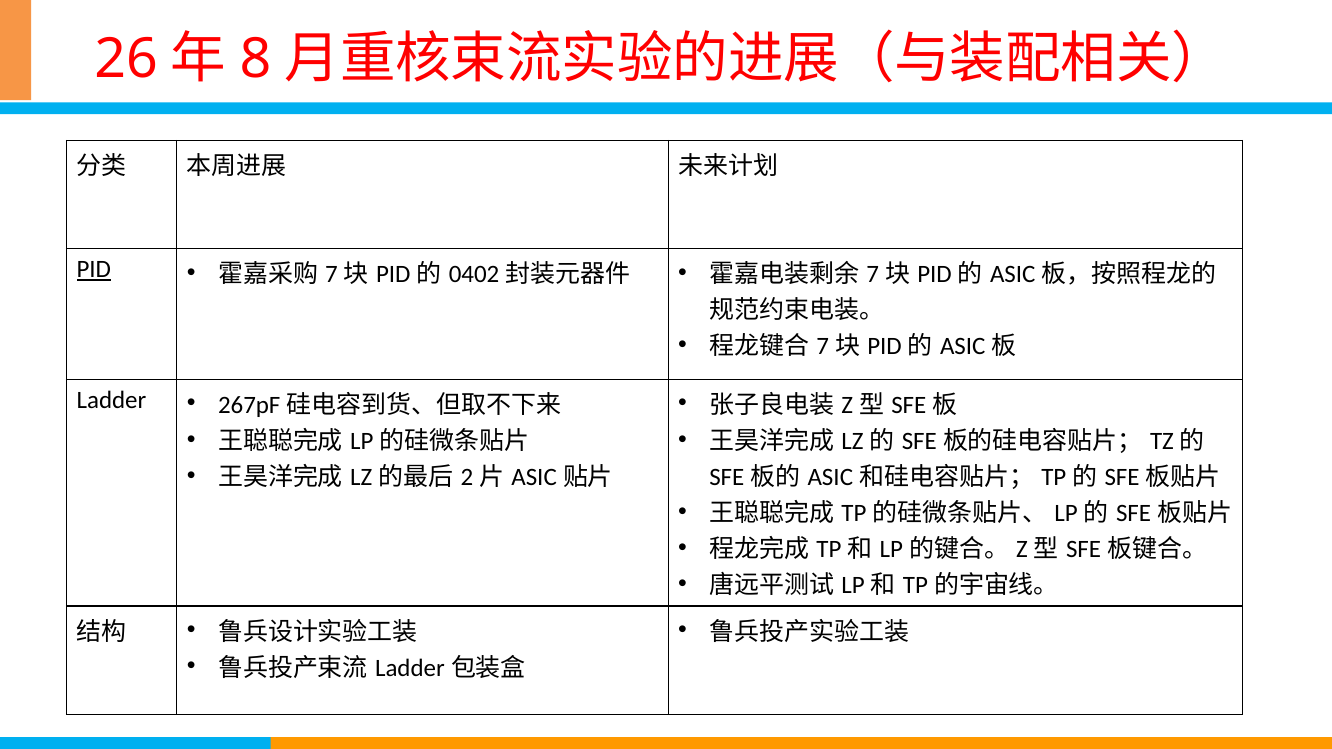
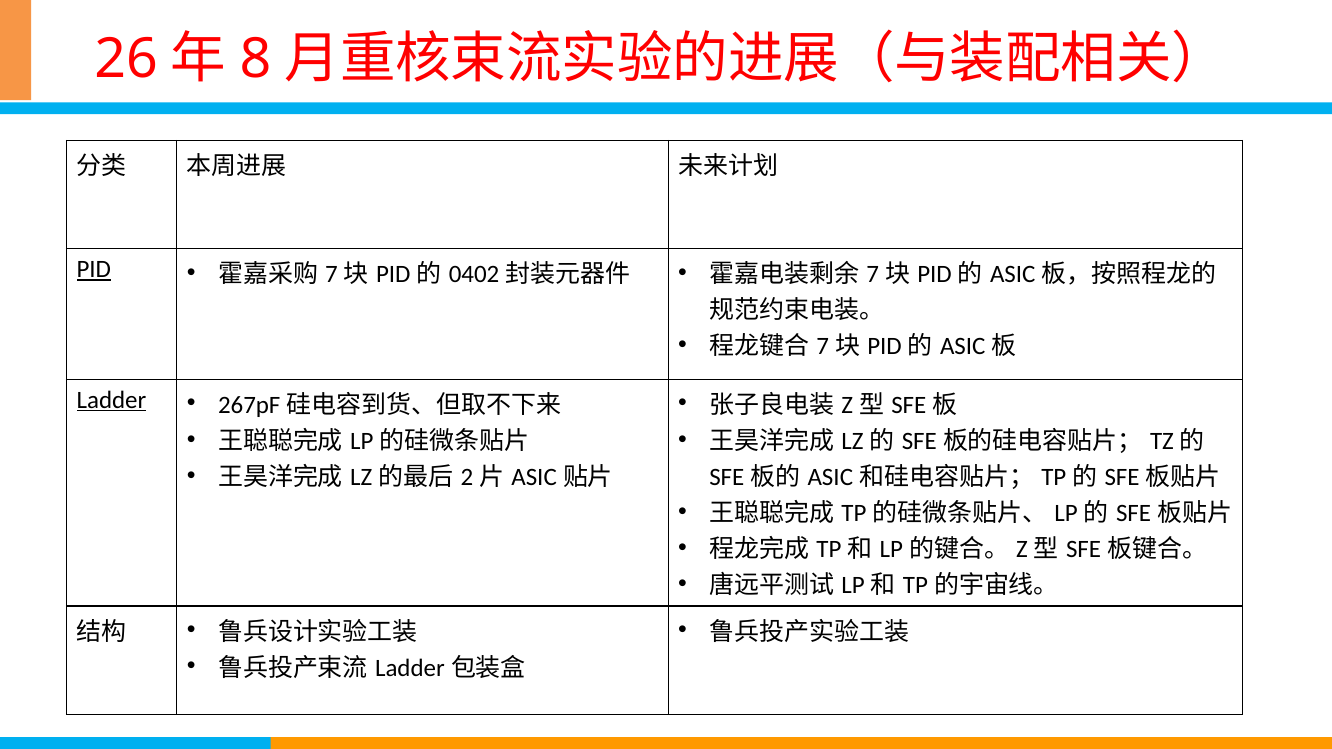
Ladder underline: none -> present
